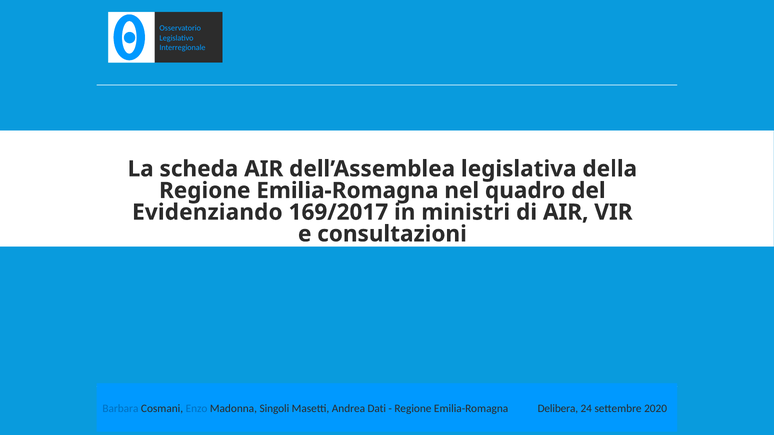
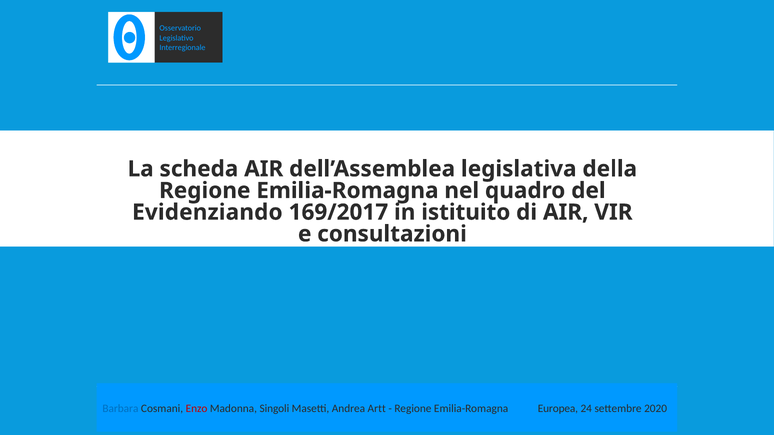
ministri: ministri -> istituito
Enzo colour: blue -> red
Dati: Dati -> Artt
Delibera: Delibera -> Europea
